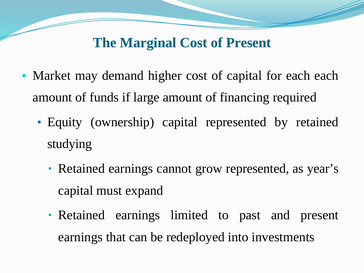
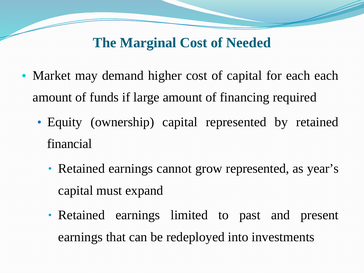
of Present: Present -> Needed
studying: studying -> financial
